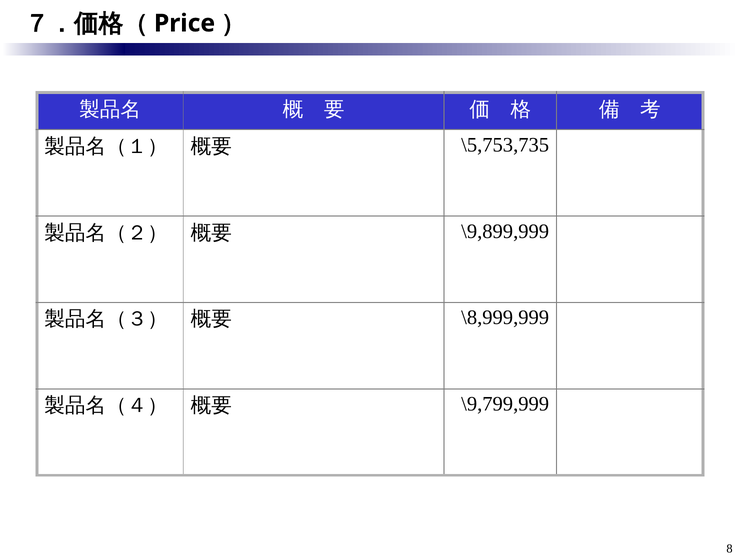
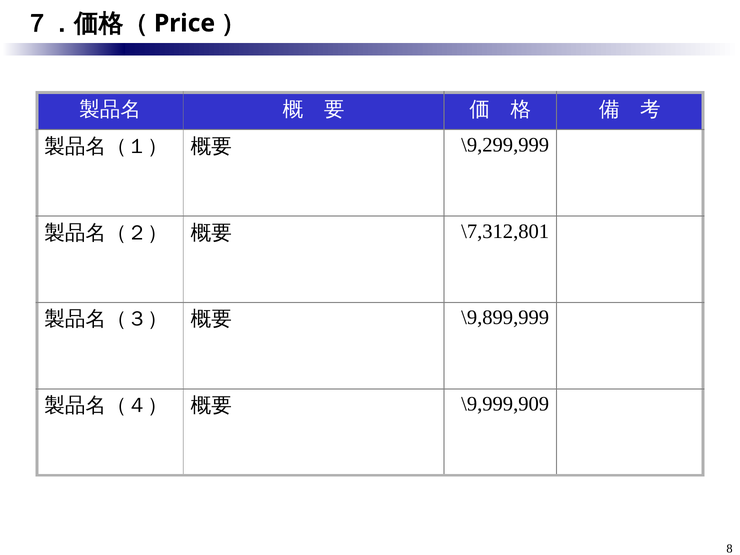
\5,753,735: \5,753,735 -> \9,299,999
\9,899,999: \9,899,999 -> \7,312,801
\8,999,999: \8,999,999 -> \9,899,999
\9,799,999: \9,799,999 -> \9,999,909
